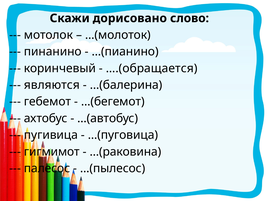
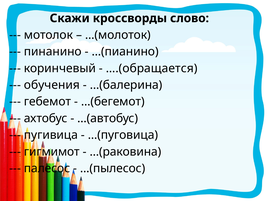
дорисовано: дорисовано -> кроссворды
являются: являются -> обучения
